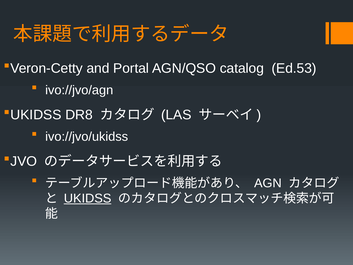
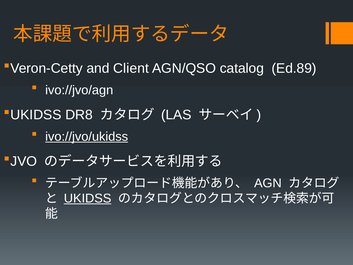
Portal: Portal -> Client
Ed.53: Ed.53 -> Ed.89
ivo://jvo/ukidss underline: none -> present
